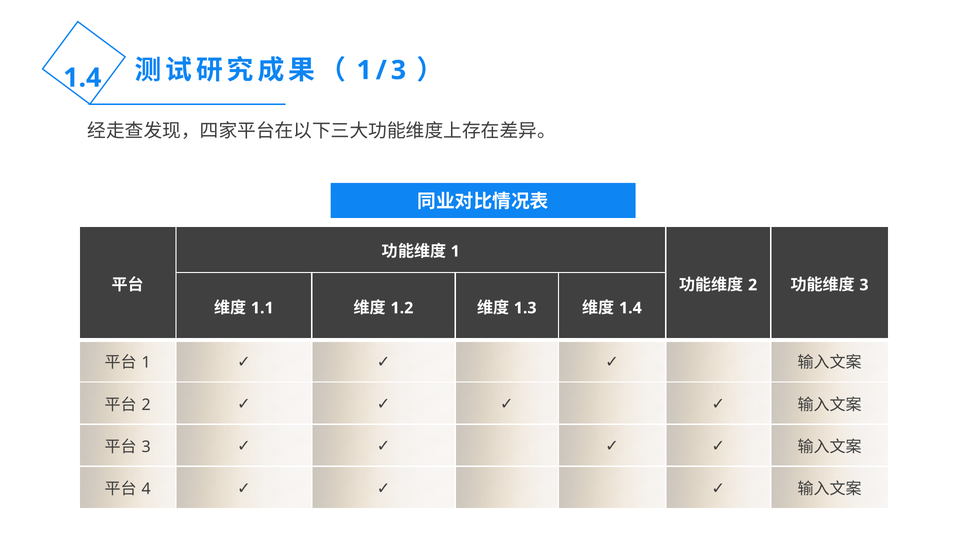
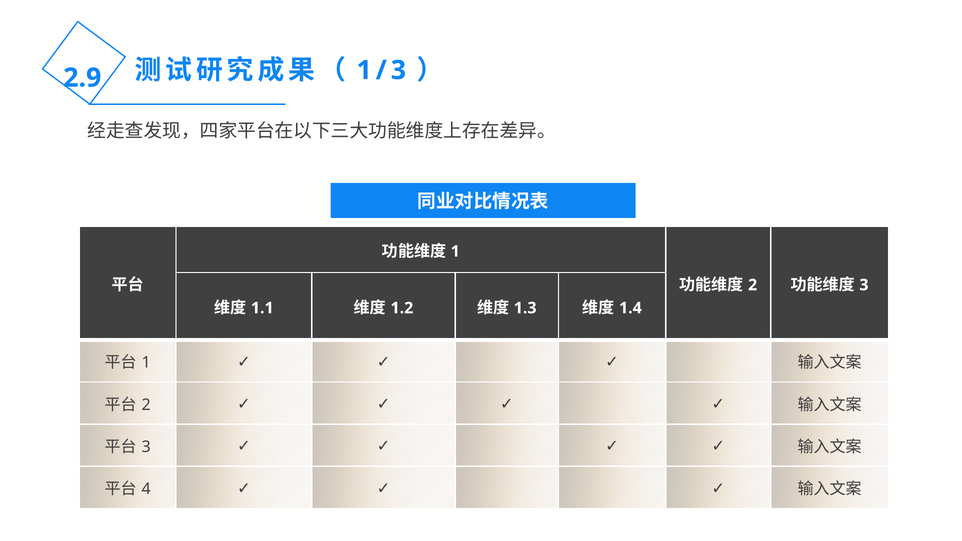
1.4 at (82, 78): 1.4 -> 2.9
